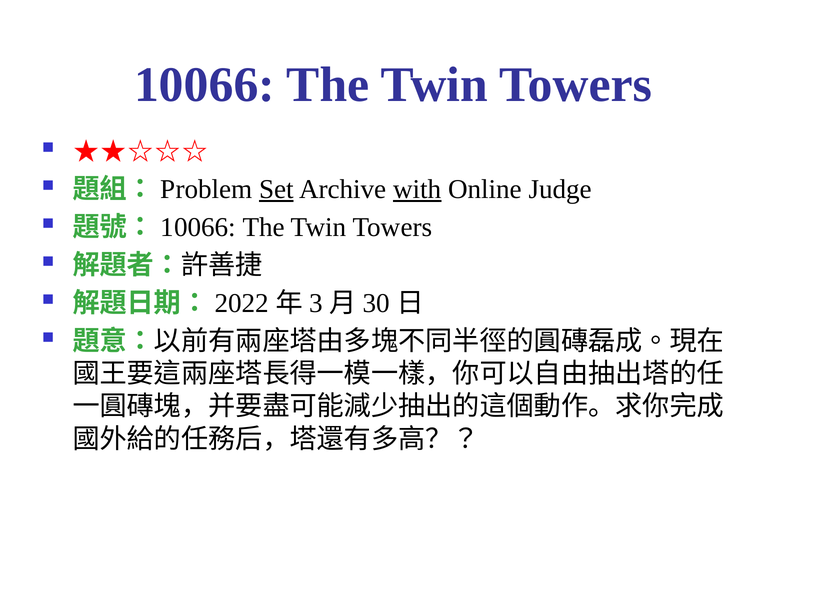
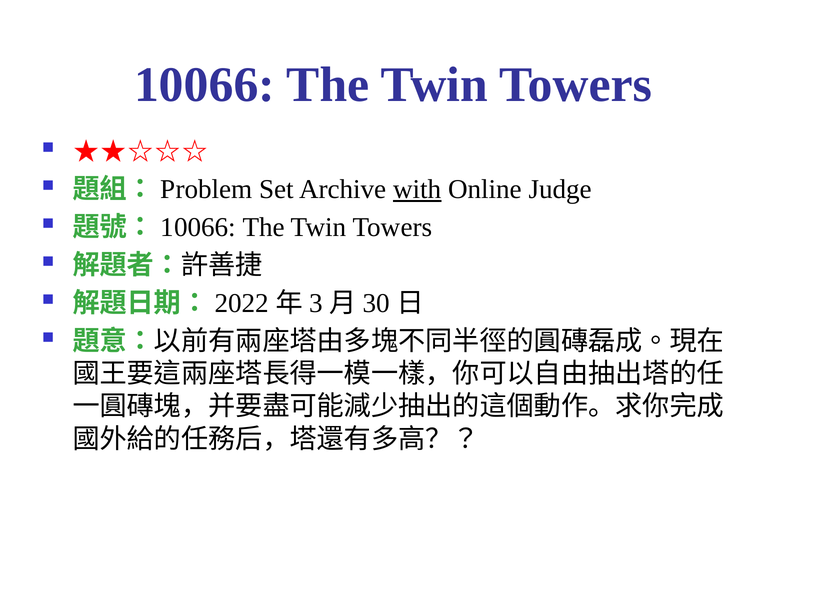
Set underline: present -> none
